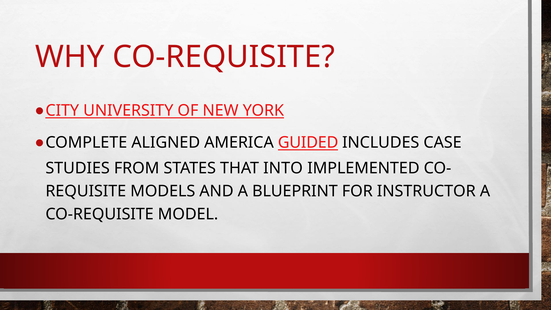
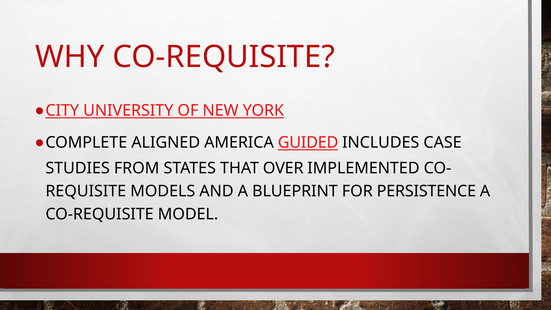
INTO: INTO -> OVER
INSTRUCTOR: INSTRUCTOR -> PERSISTENCE
